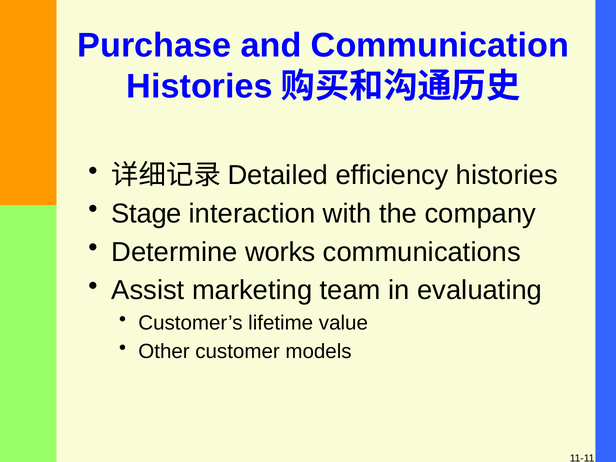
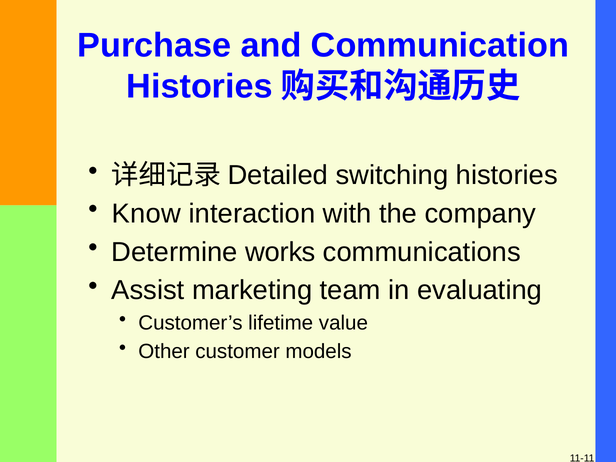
efficiency: efficiency -> switching
Stage: Stage -> Know
